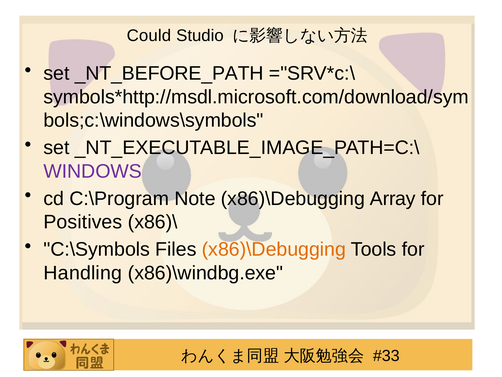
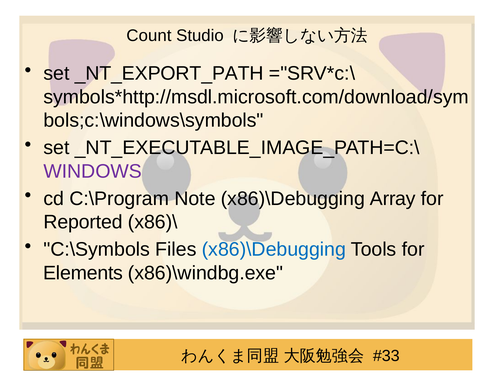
Could: Could -> Count
_NT_BEFORE_PATH: _NT_BEFORE_PATH -> _NT_EXPORT_PATH
Positives: Positives -> Reported
x86)\Debugging at (274, 249) colour: orange -> blue
Handling: Handling -> Elements
